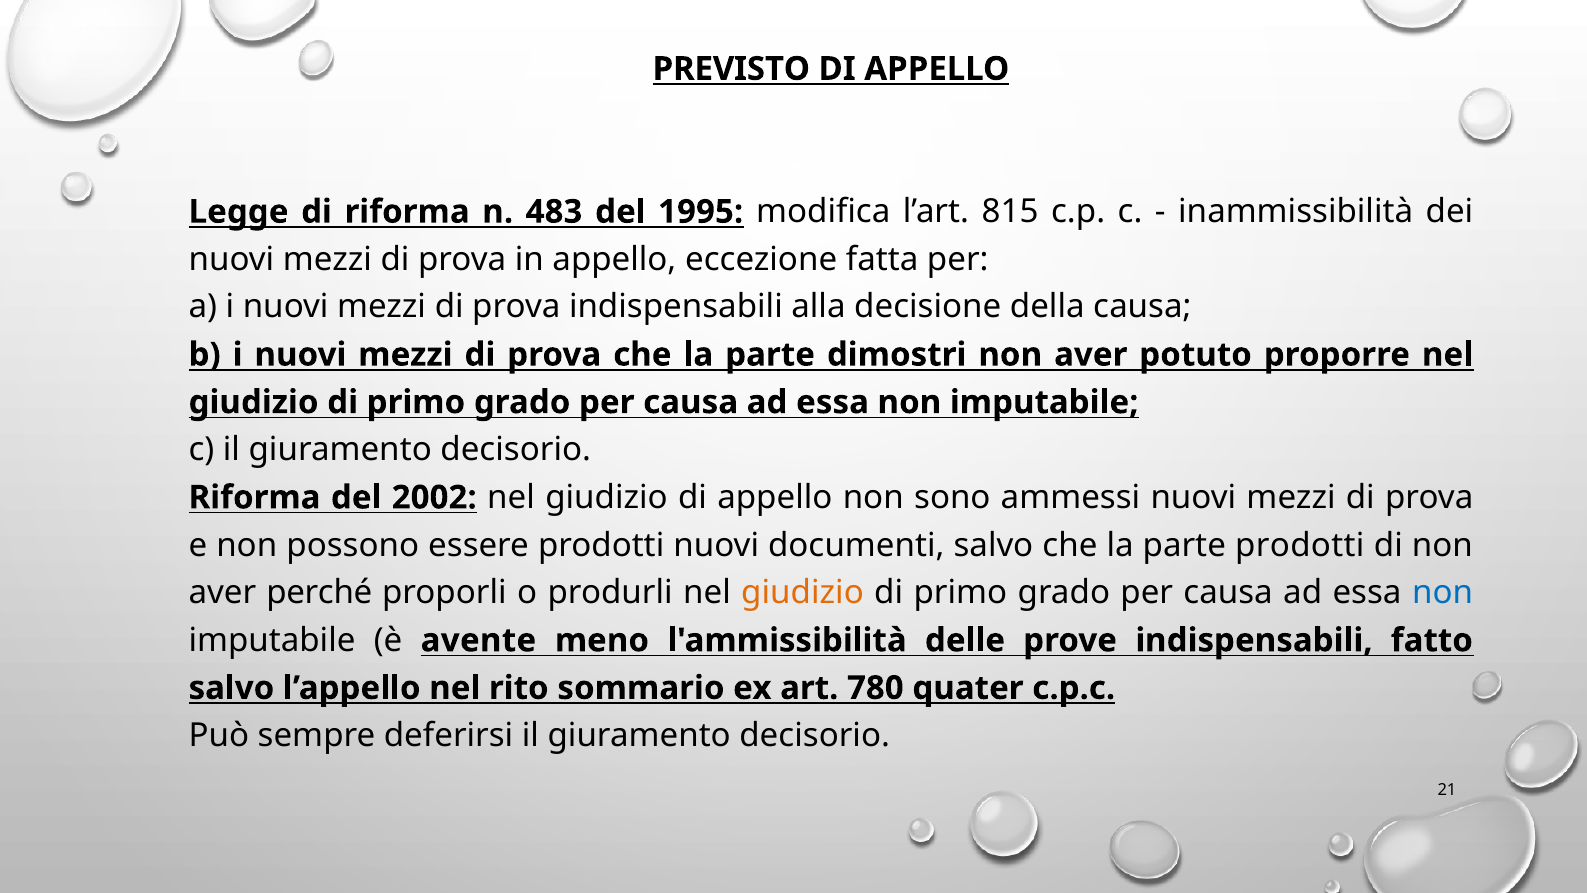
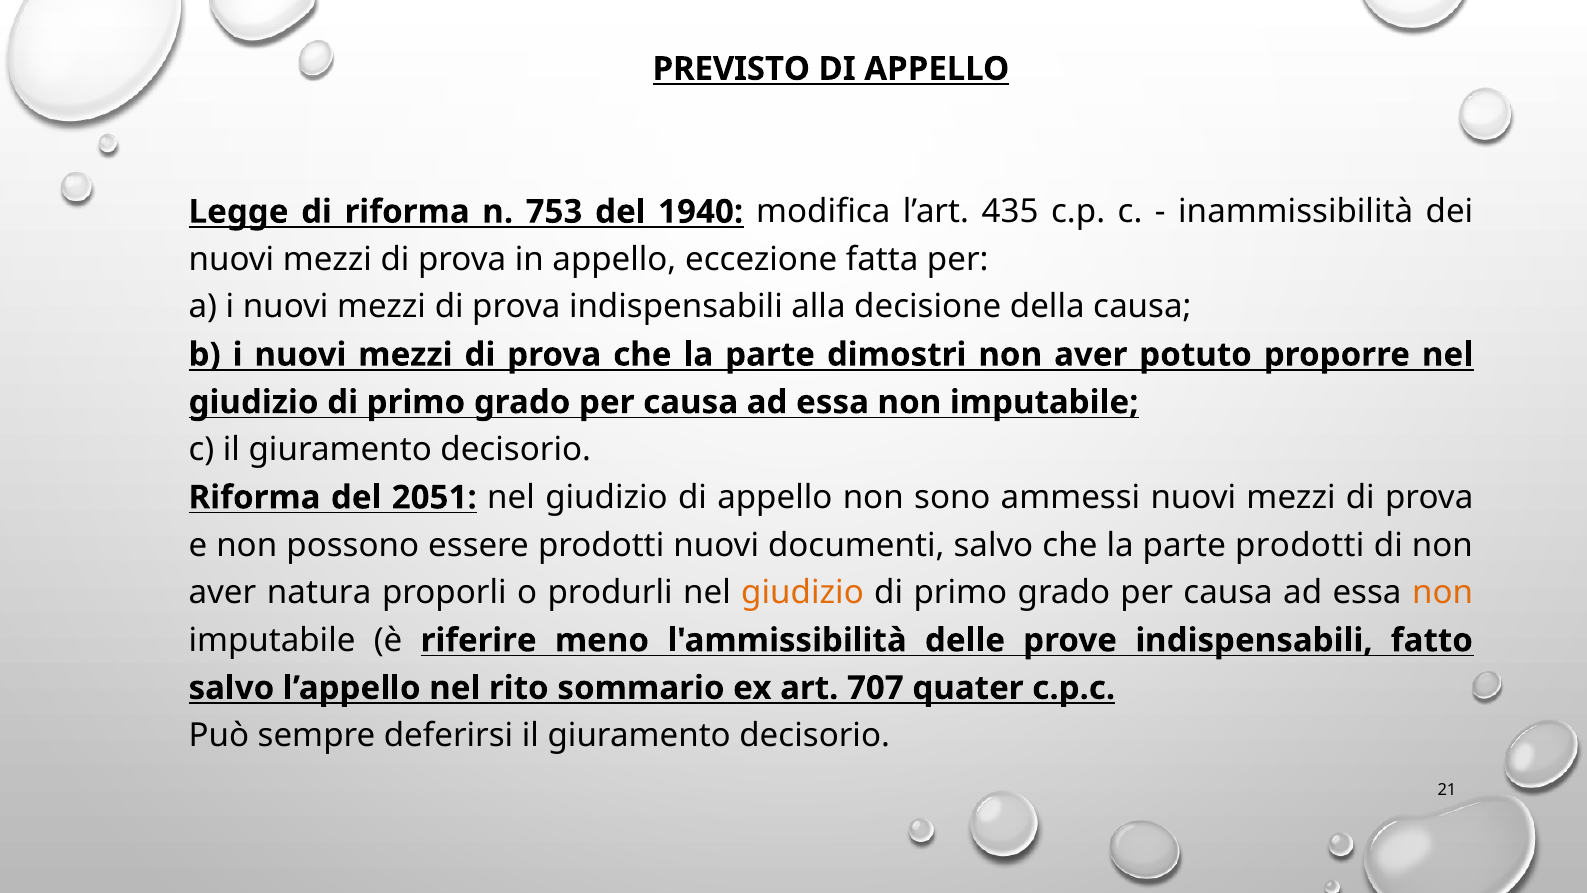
483: 483 -> 753
1995: 1995 -> 1940
815: 815 -> 435
2002: 2002 -> 2051
perché: perché -> natura
non at (1443, 593) colour: blue -> orange
avente: avente -> riferire
780: 780 -> 707
